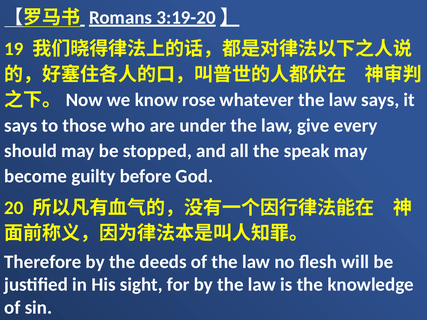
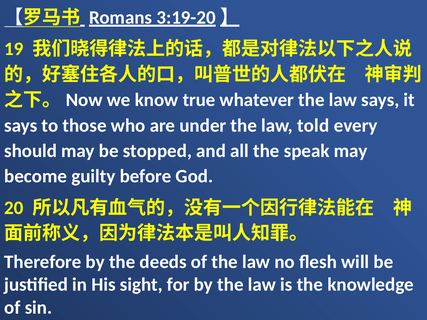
rose: rose -> true
give: give -> told
